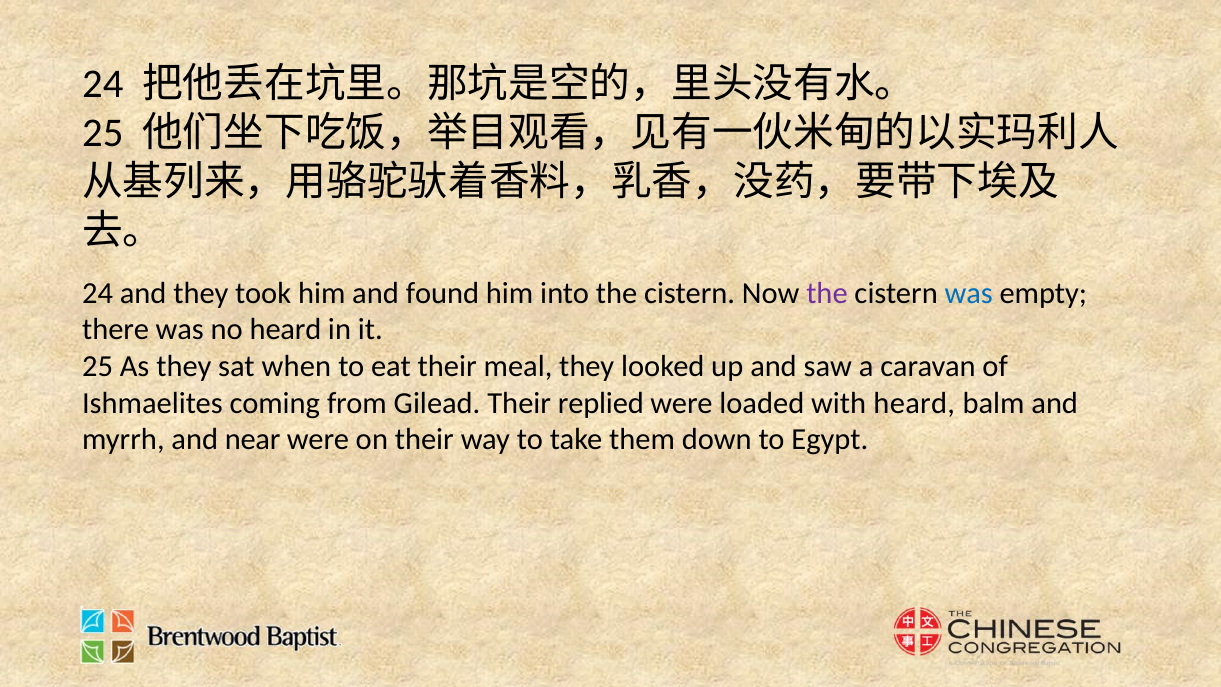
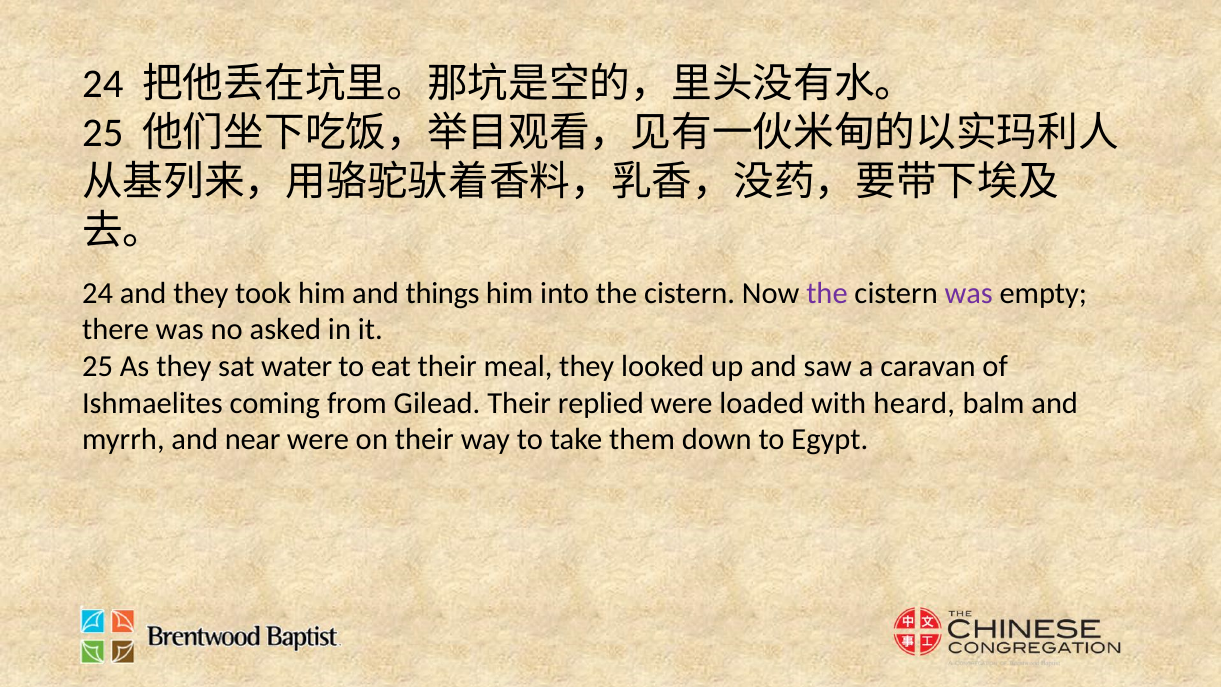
found: found -> things
was at (969, 293) colour: blue -> purple
no heard: heard -> asked
when: when -> water
